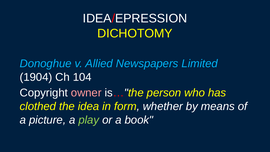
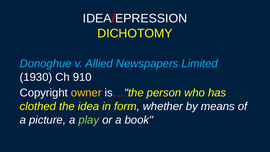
1904: 1904 -> 1930
104: 104 -> 910
owner colour: pink -> yellow
